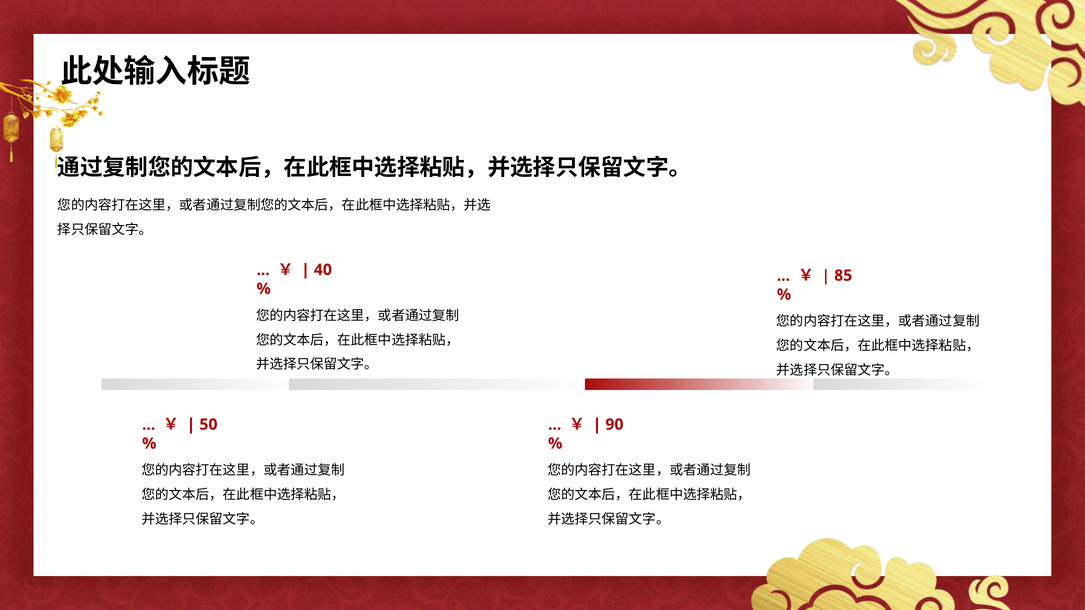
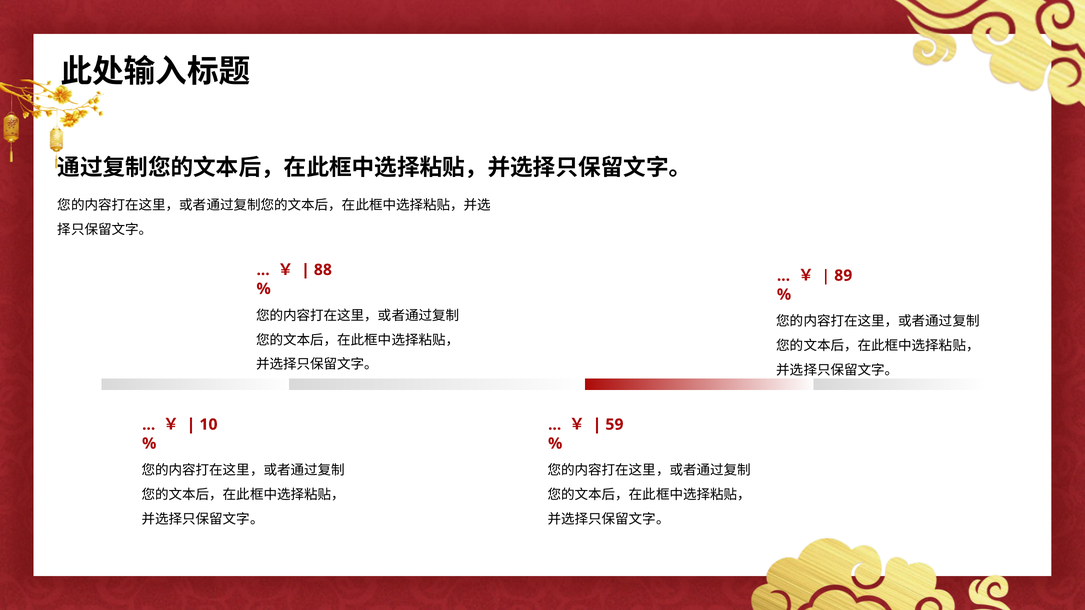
40: 40 -> 88
85: 85 -> 89
50: 50 -> 10
90: 90 -> 59
